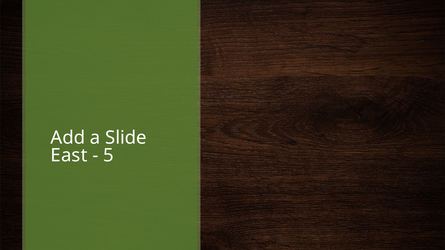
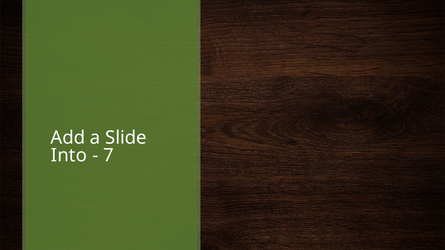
East: East -> Into
5: 5 -> 7
